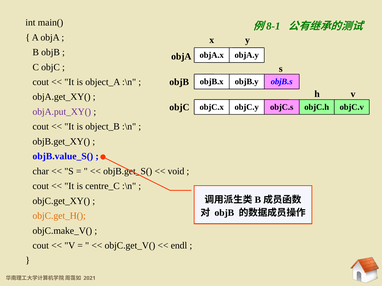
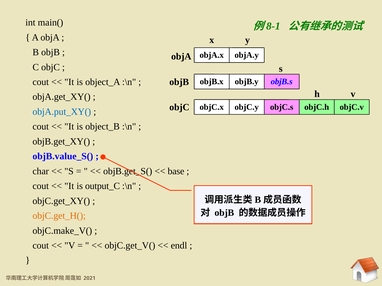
objA.put_XY( colour: purple -> blue
void: void -> base
centre_C: centre_C -> output_C
